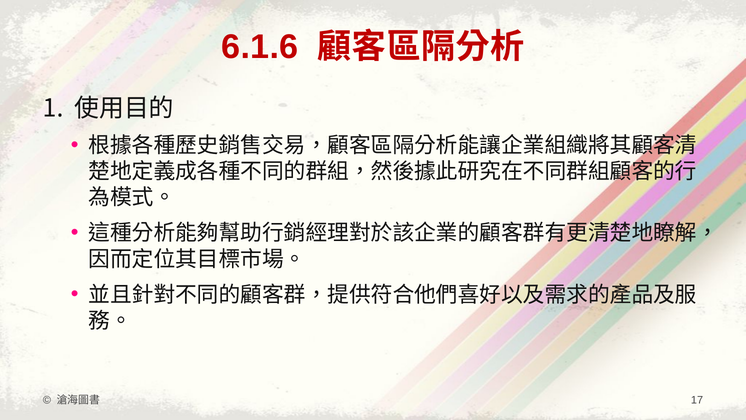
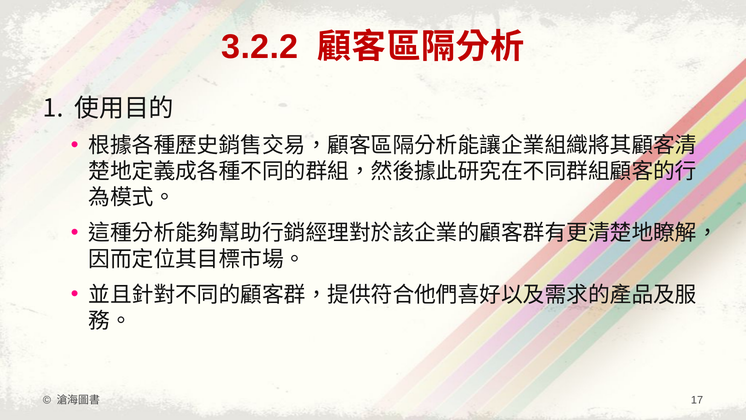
6.1.6: 6.1.6 -> 3.2.2
